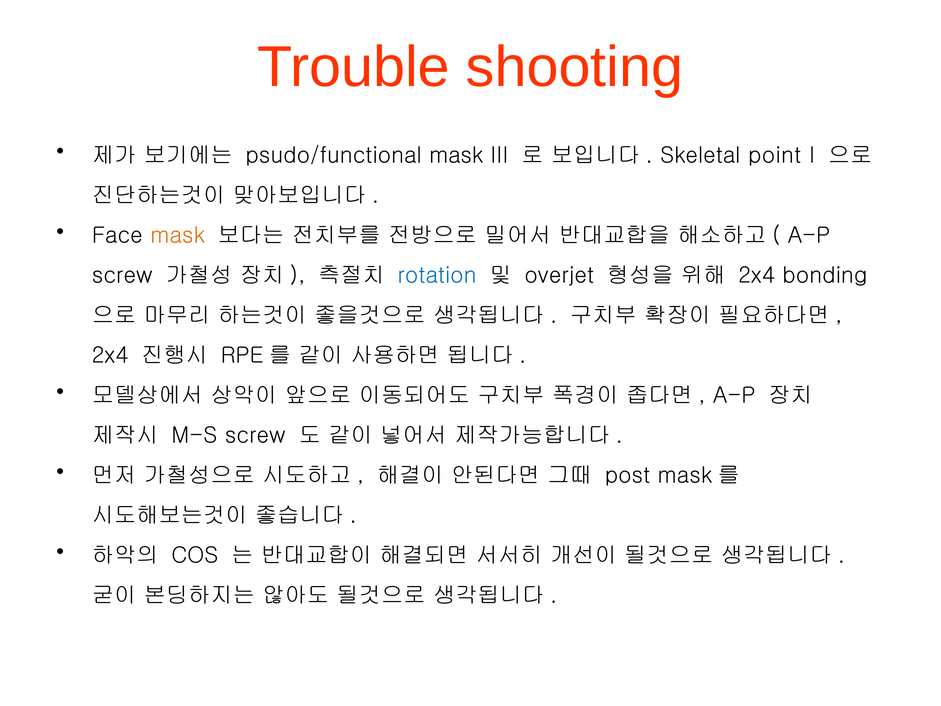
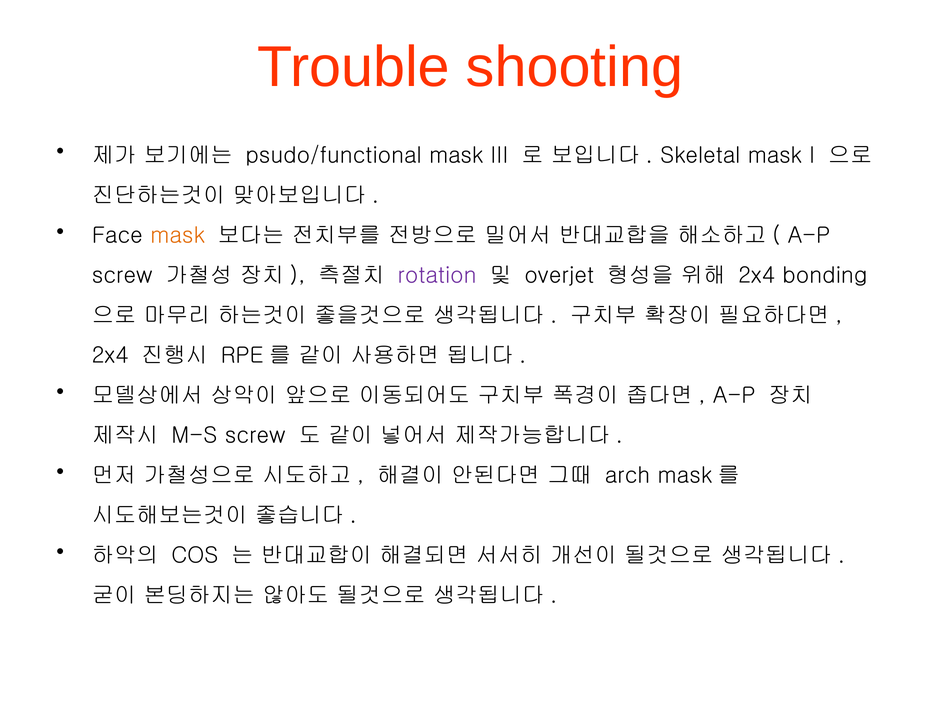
Skeletal point: point -> mask
rotation colour: blue -> purple
post: post -> arch
